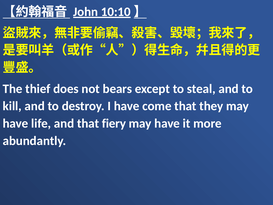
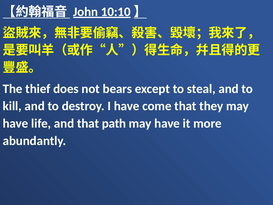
fiery: fiery -> path
